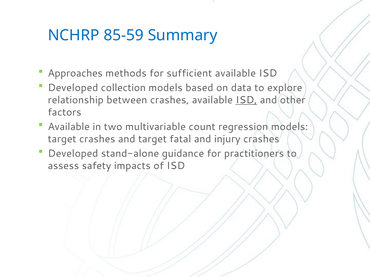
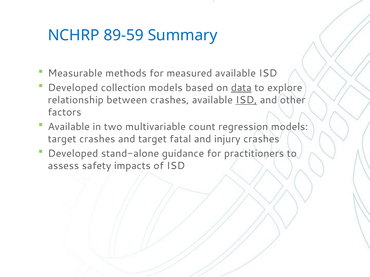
85-59: 85-59 -> 89-59
Approaches: Approaches -> Measurable
sufficient: sufficient -> measured
data underline: none -> present
